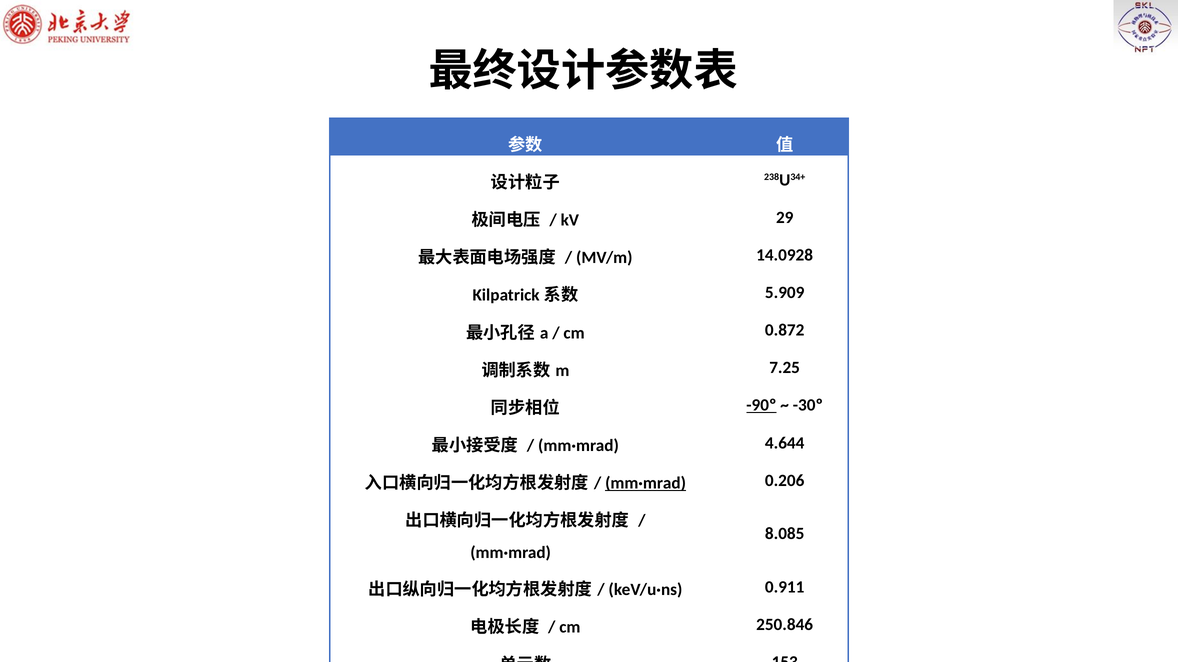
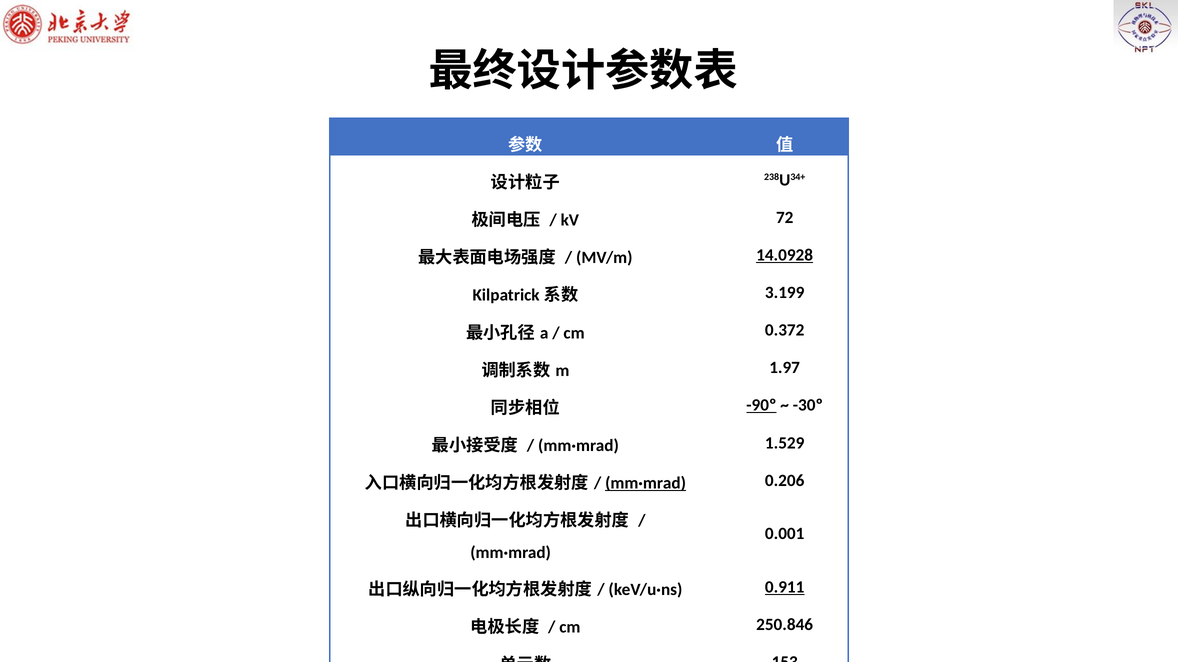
29: 29 -> 72
14.0928 underline: none -> present
5.909: 5.909 -> 3.199
0.872: 0.872 -> 0.372
7.25: 7.25 -> 1.97
4.644: 4.644 -> 1.529
8.085: 8.085 -> 0.001
0.911 underline: none -> present
